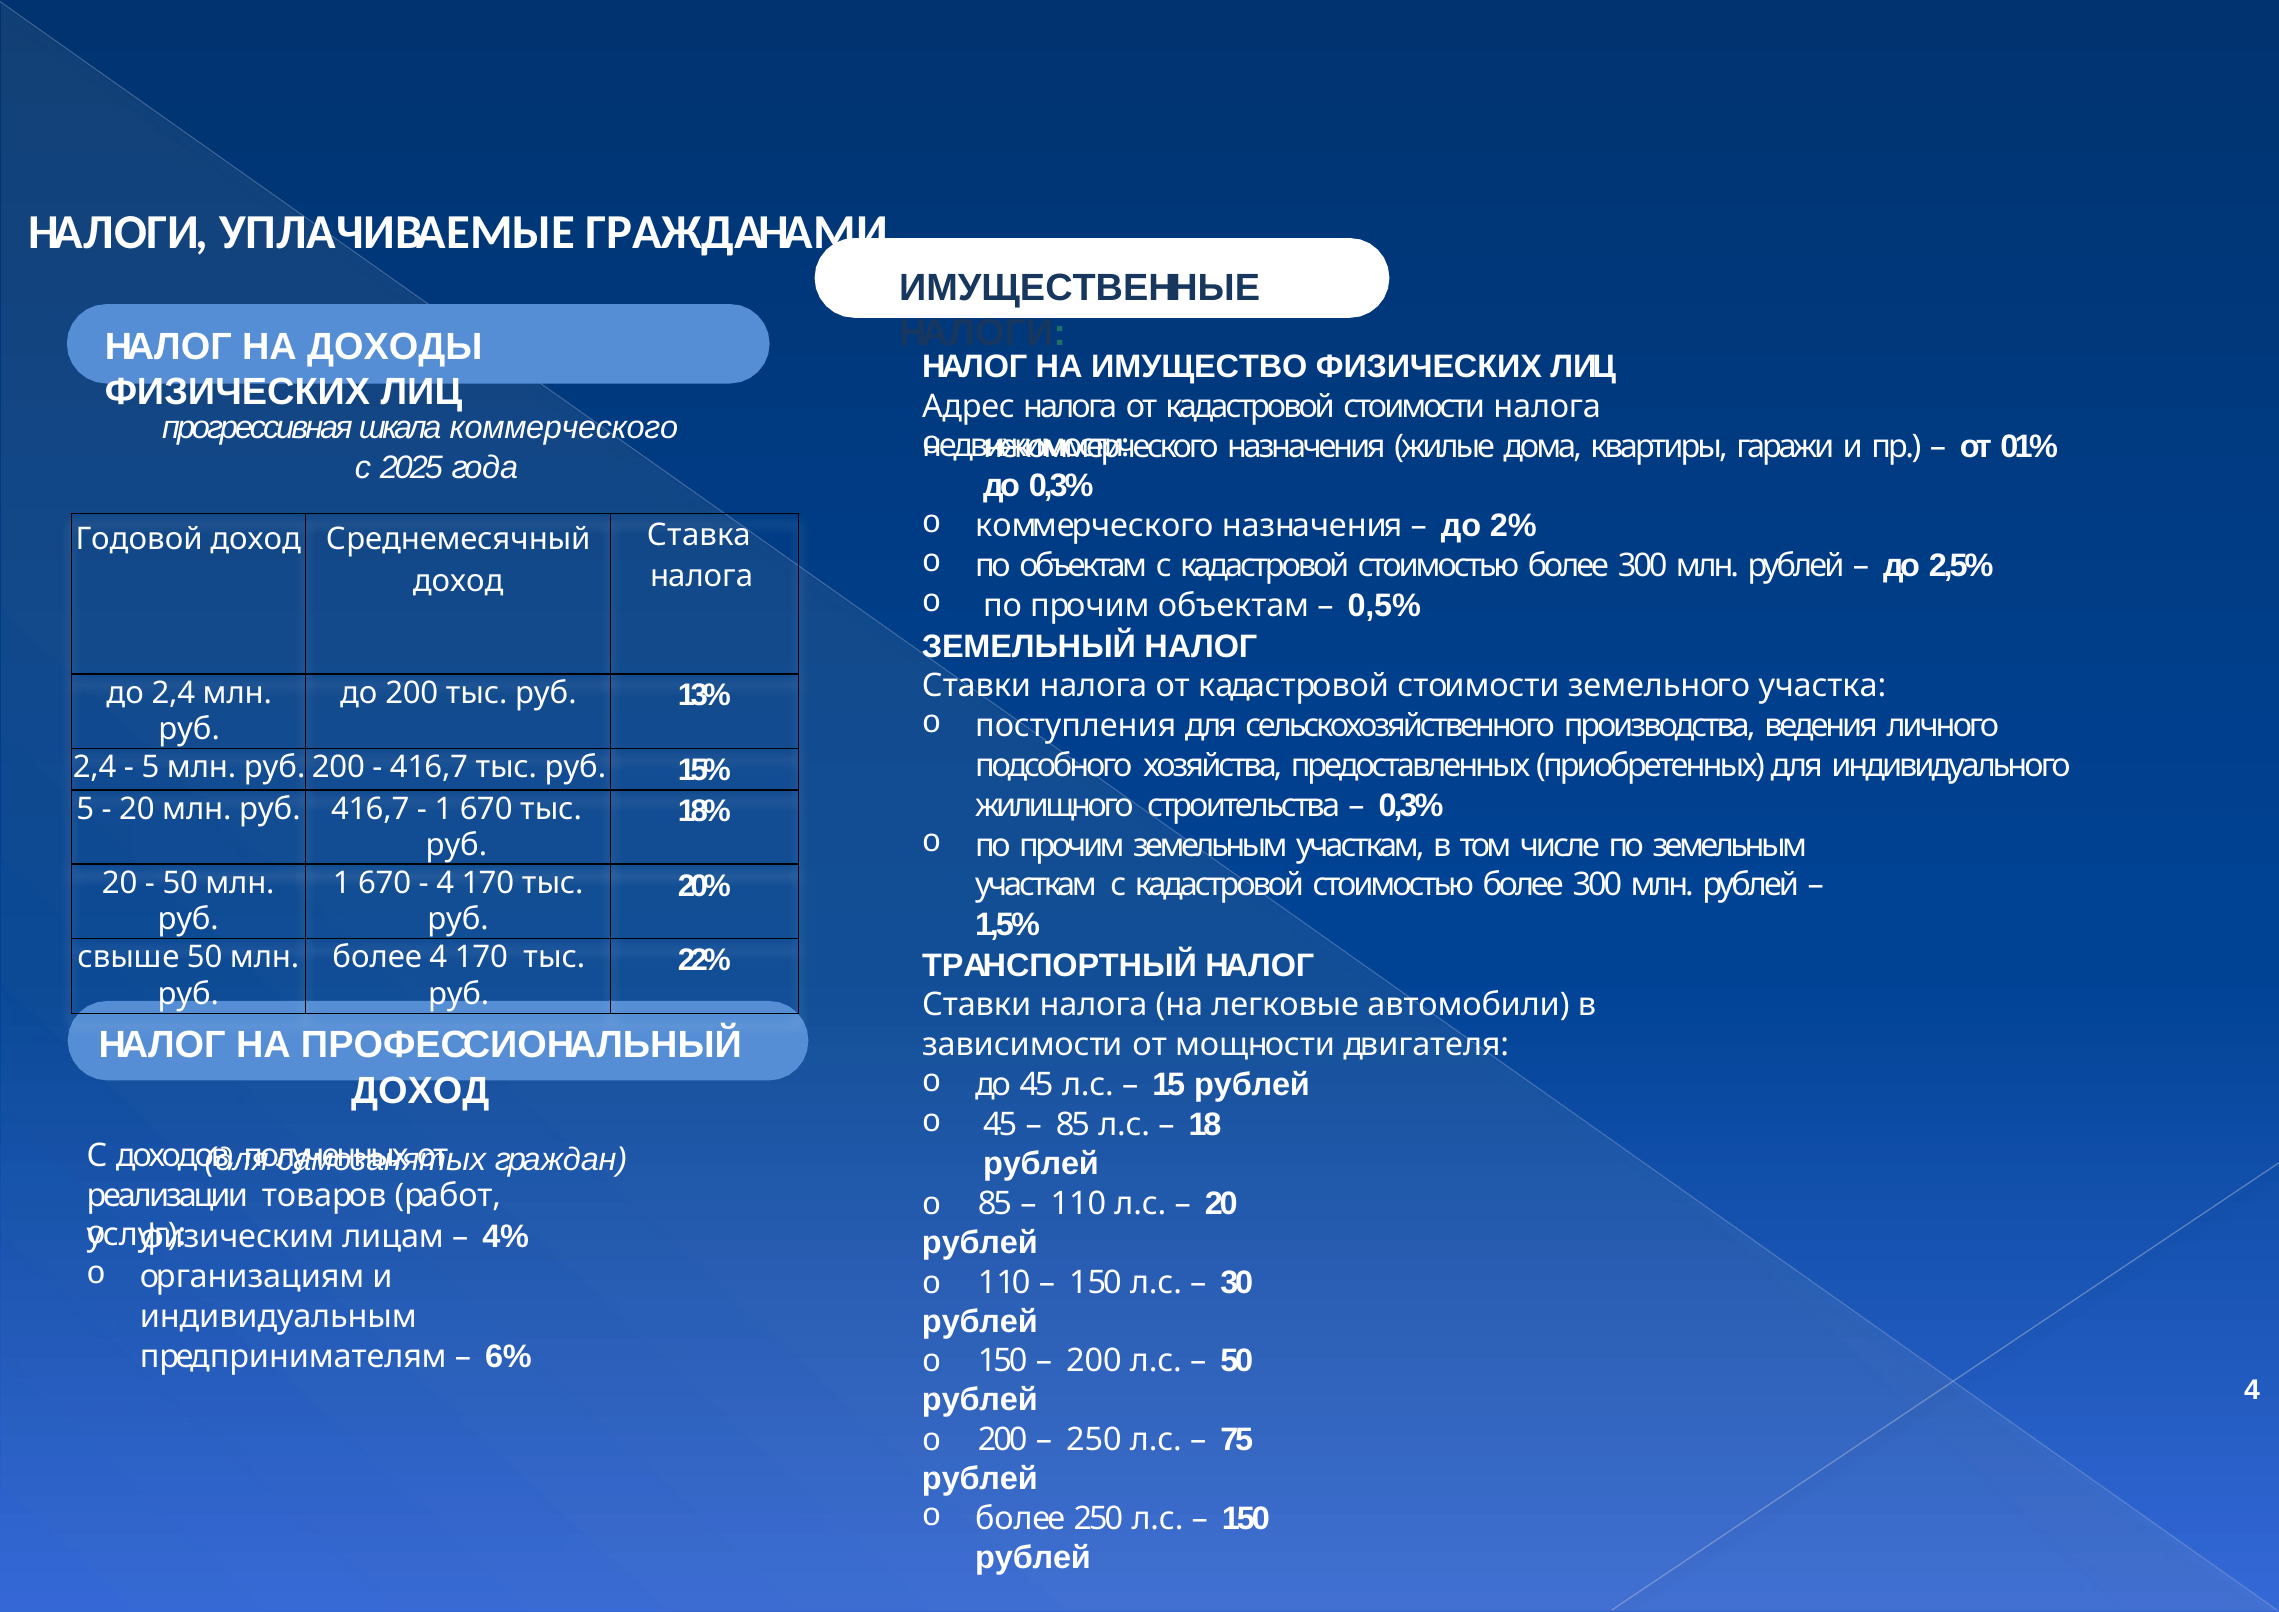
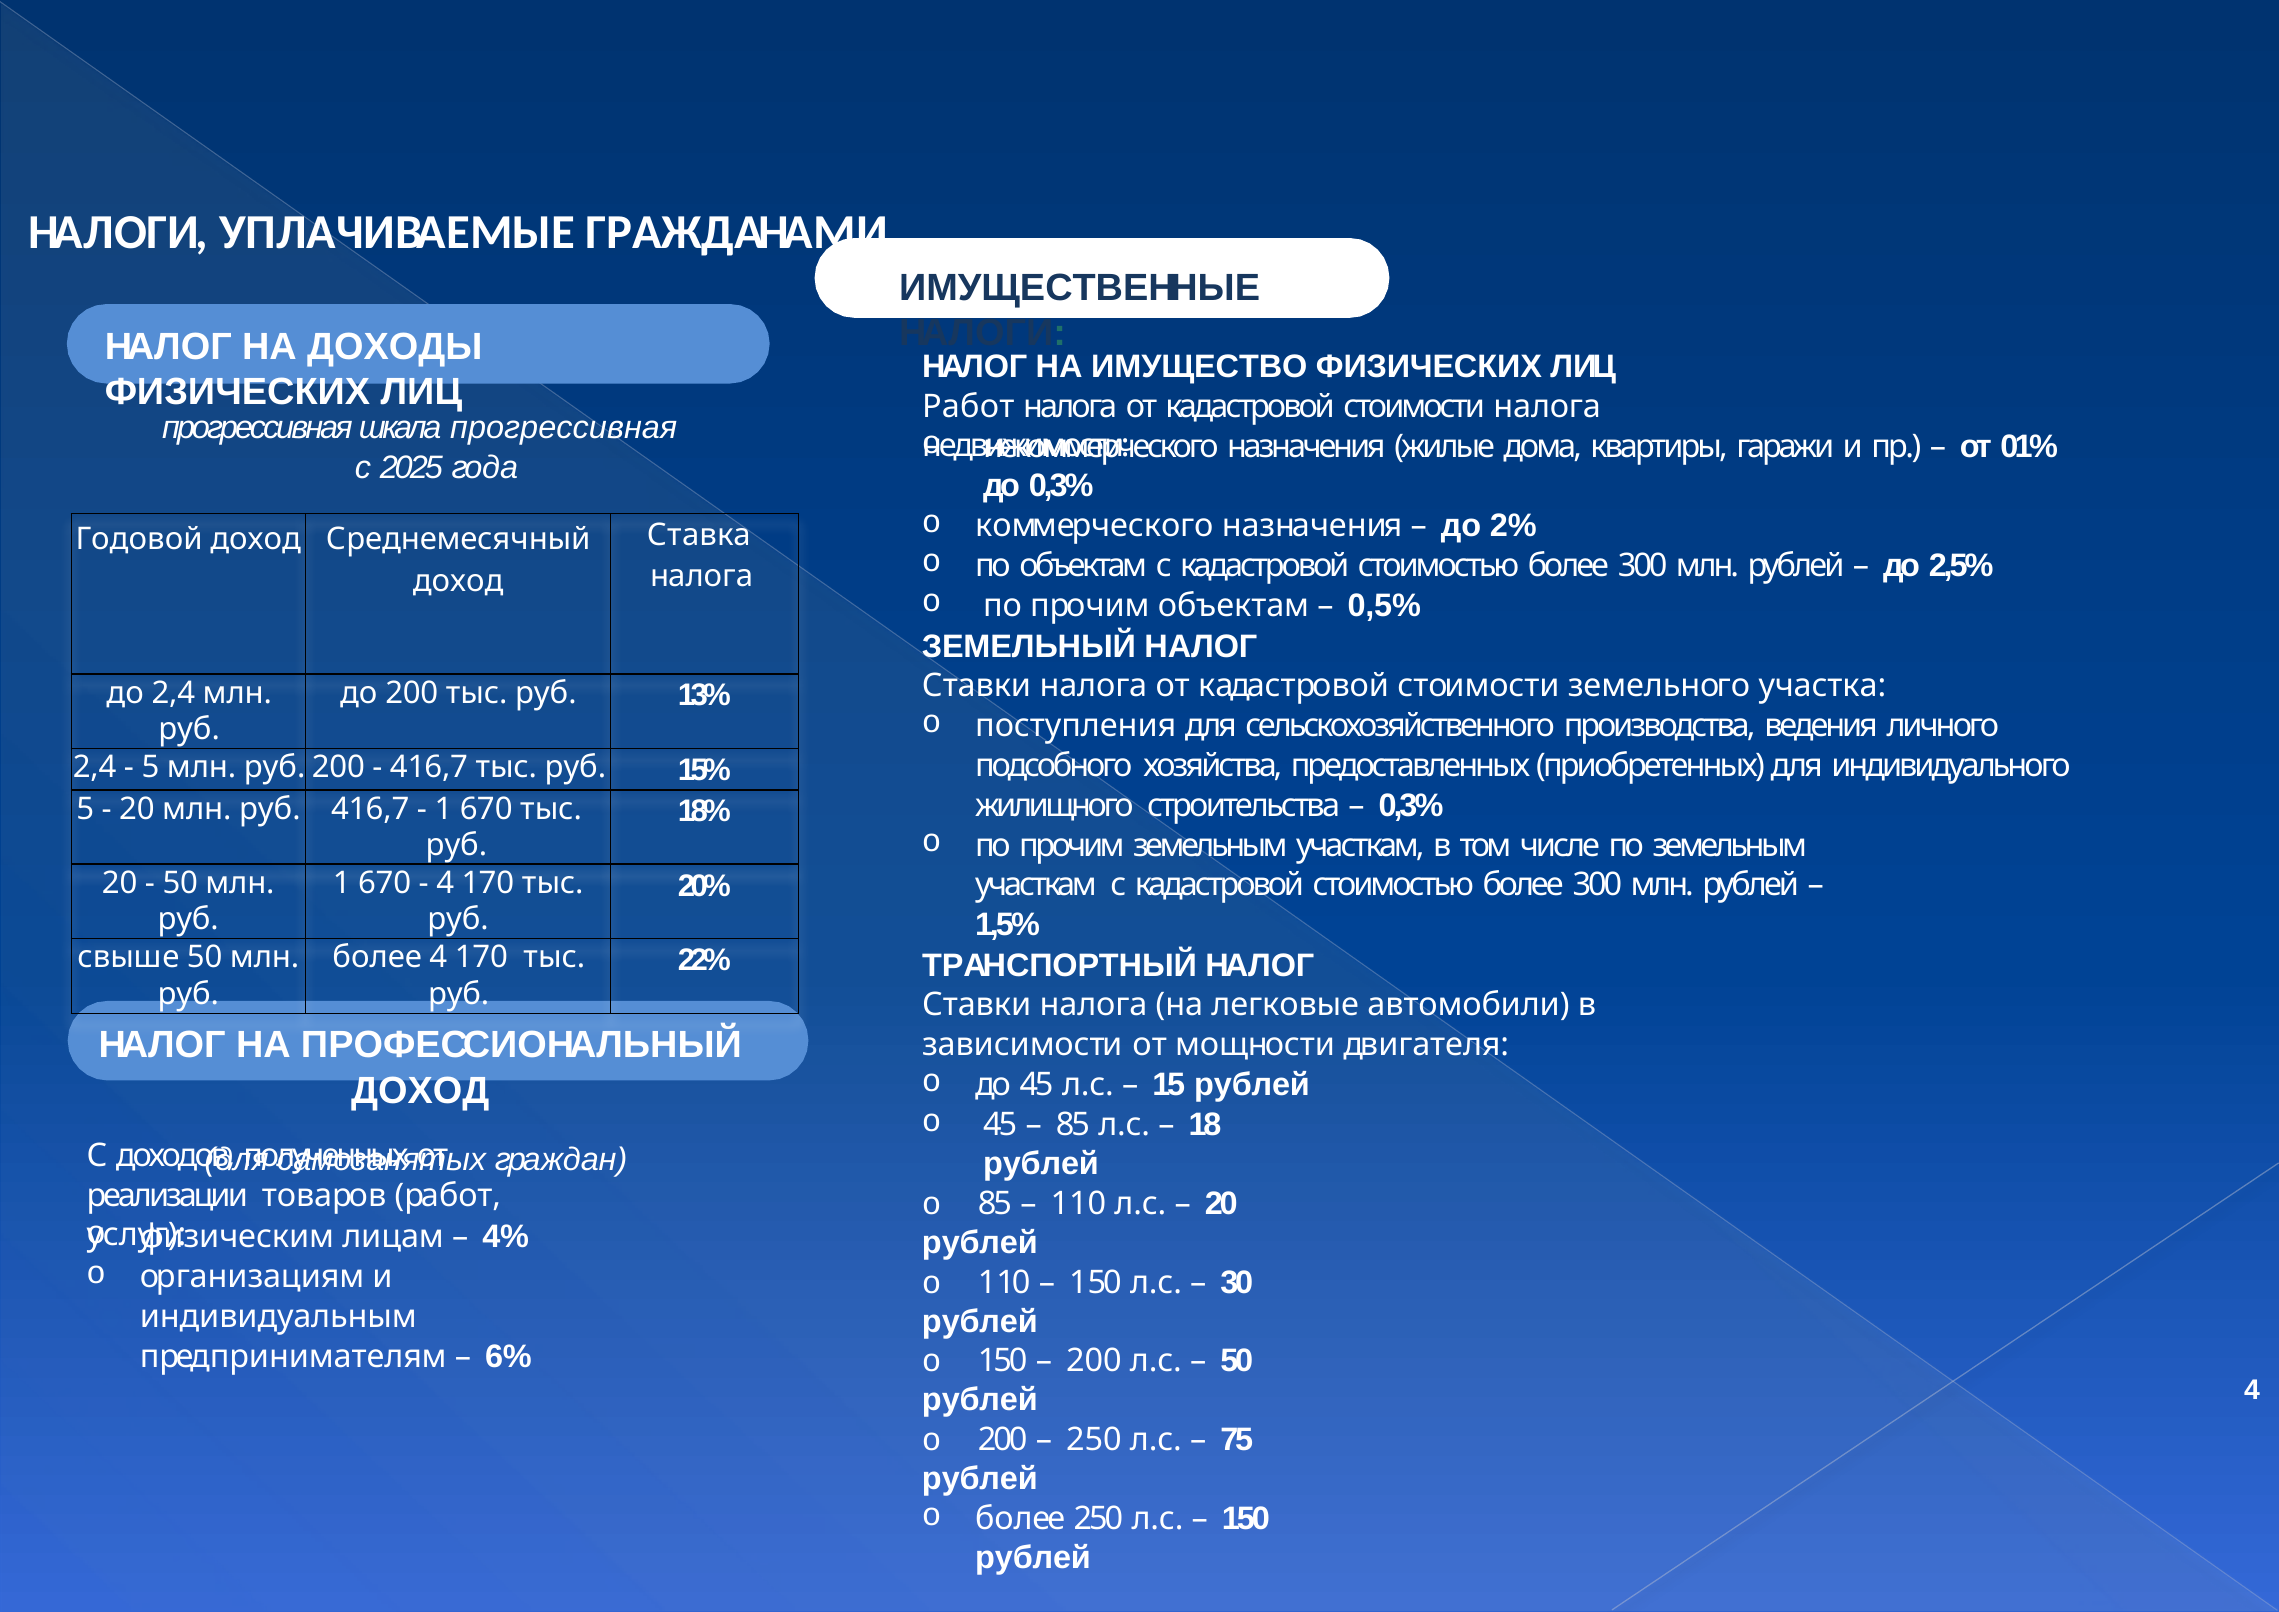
Адрес at (968, 407): Адрес -> Работ
шкала коммерческого: коммерческого -> прогрессивная
